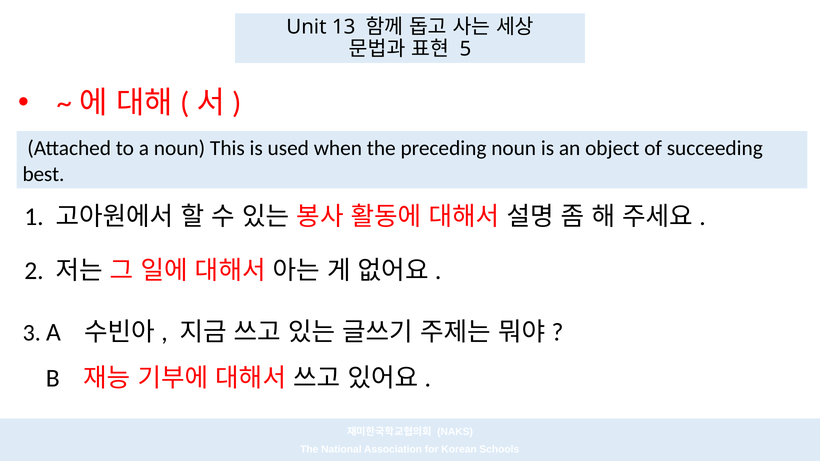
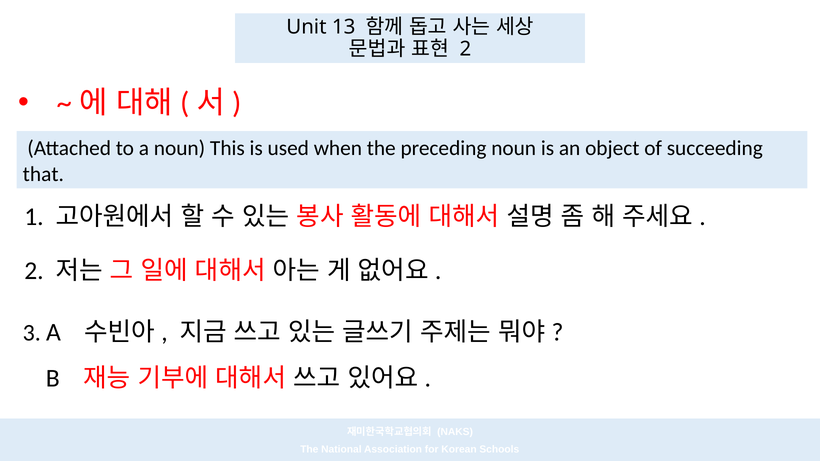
5 at (465, 49): 5 -> 2
best: best -> that
